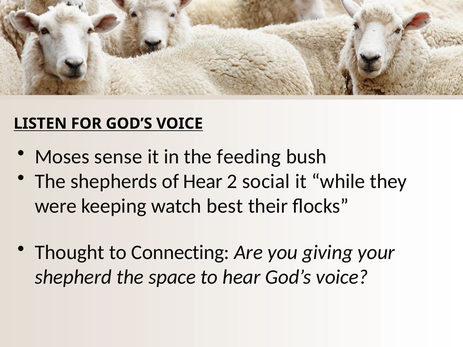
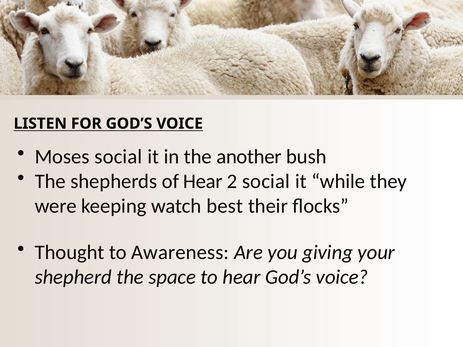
Moses sense: sense -> social
feeding: feeding -> another
Connecting: Connecting -> Awareness
